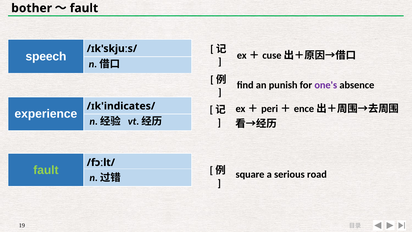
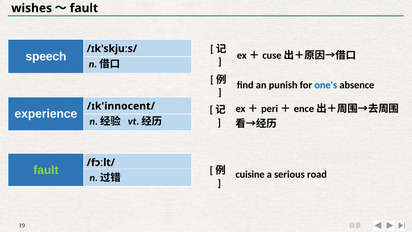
bother: bother -> wishes
one's colour: purple -> blue
/ɪk'indicates/: /ɪk'indicates/ -> /ɪk'innocent/
square: square -> cuisine
